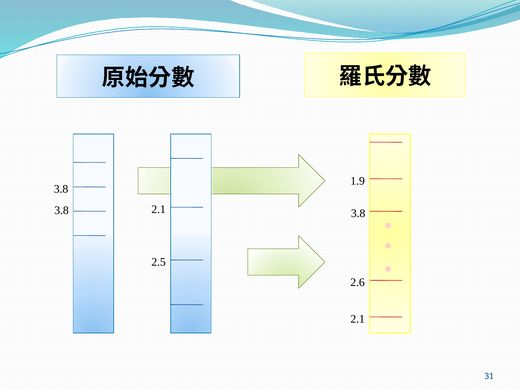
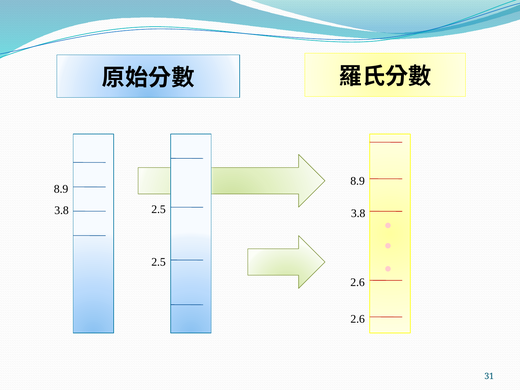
1.9 at (358, 181): 1.9 -> 8.9
3.8 at (61, 189): 3.8 -> 8.9
3.8 2.1: 2.1 -> 2.5
2.1 at (358, 319): 2.1 -> 2.6
